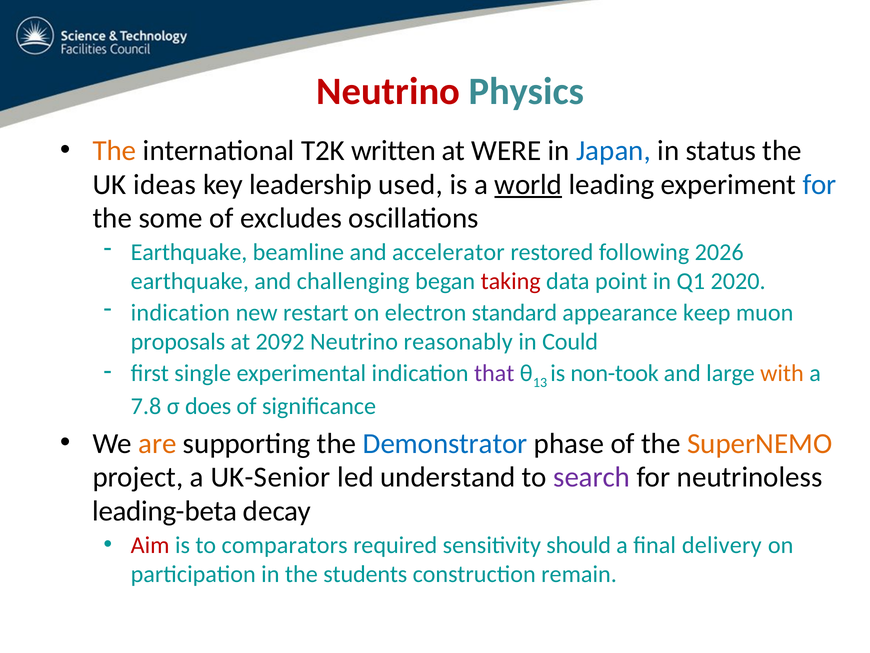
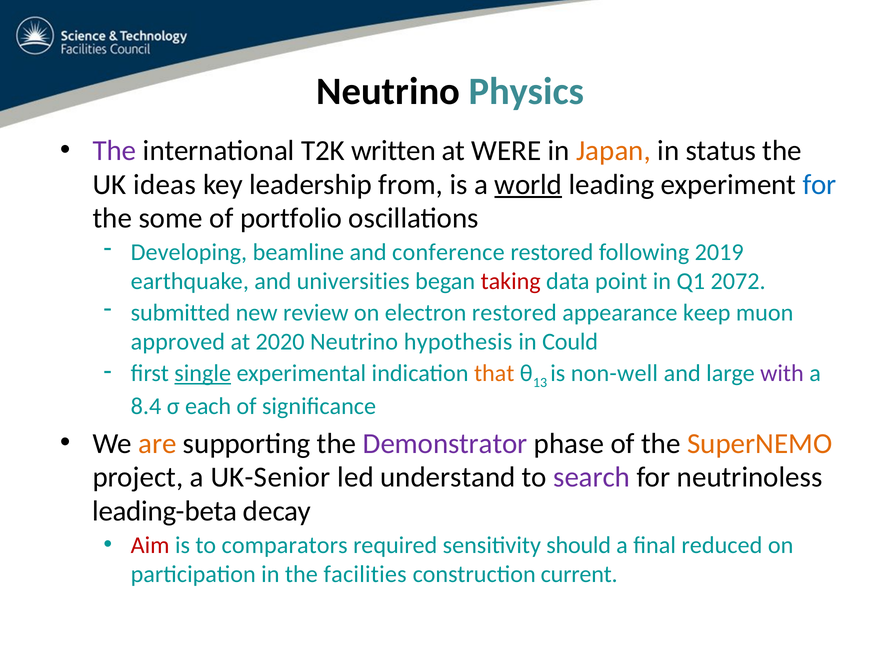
Neutrino at (388, 91) colour: red -> black
The at (115, 150) colour: orange -> purple
Japan colour: blue -> orange
used: used -> from
excludes: excludes -> portfolio
Earthquake at (189, 252): Earthquake -> Developing
accelerator: accelerator -> conference
2026: 2026 -> 2019
challenging: challenging -> universities
2020: 2020 -> 2072
indication at (180, 313): indication -> submitted
restart: restart -> review
electron standard: standard -> restored
proposals: proposals -> approved
2092: 2092 -> 2020
reasonably: reasonably -> hypothesis
single underline: none -> present
that colour: purple -> orange
non-took: non-took -> non-well
with colour: orange -> purple
7.8: 7.8 -> 8.4
does: does -> each
Demonstrator colour: blue -> purple
delivery: delivery -> reduced
students: students -> facilities
remain: remain -> current
